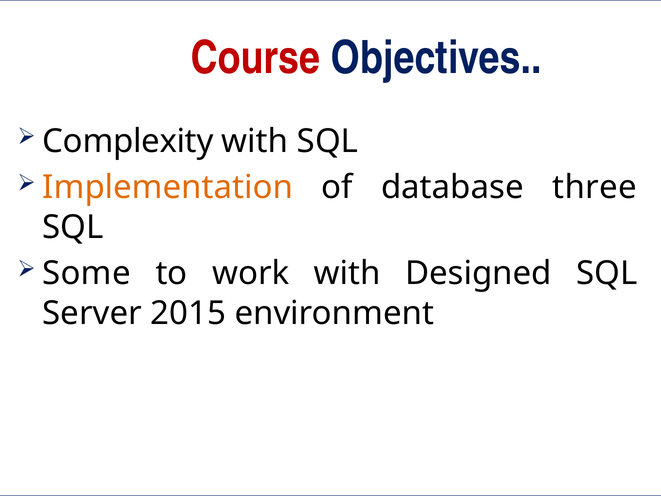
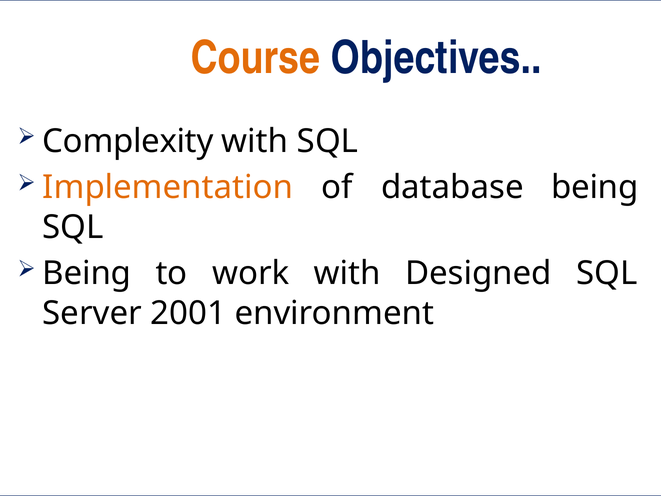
Course colour: red -> orange
database three: three -> being
Some at (87, 273): Some -> Being
2015: 2015 -> 2001
